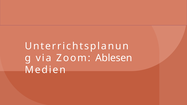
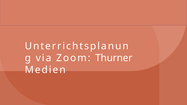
Zoom Ablesen: Ablesen -> Thurner
